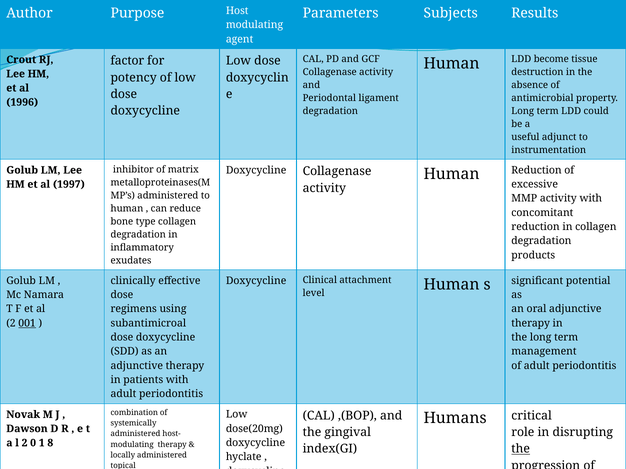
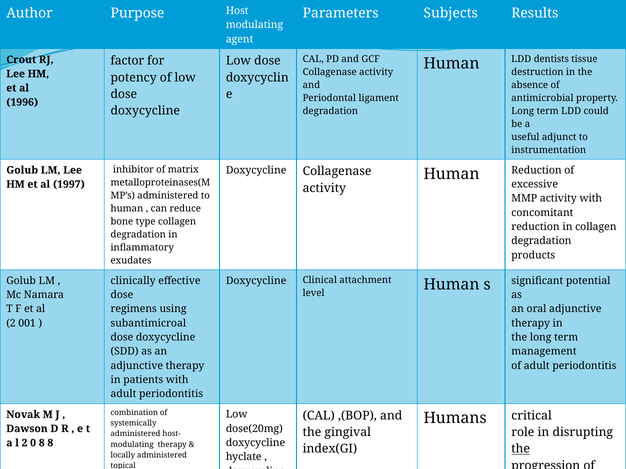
become: become -> dentists
001 underline: present -> none
0 1: 1 -> 8
